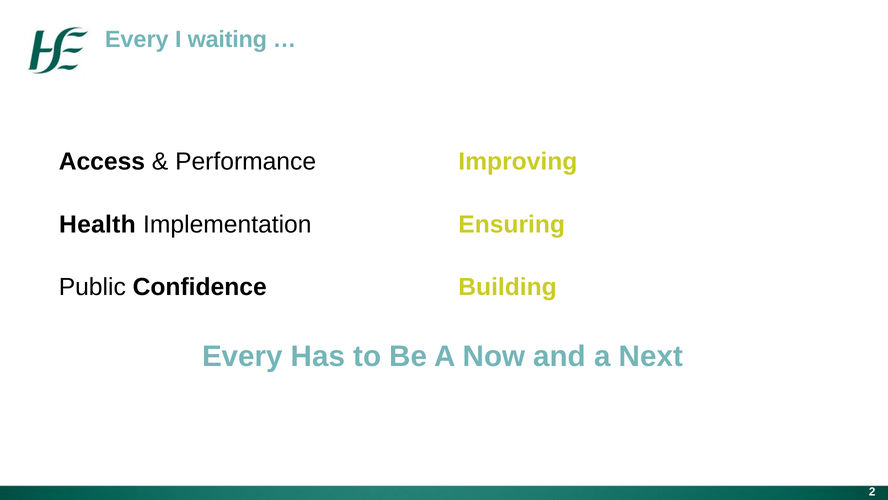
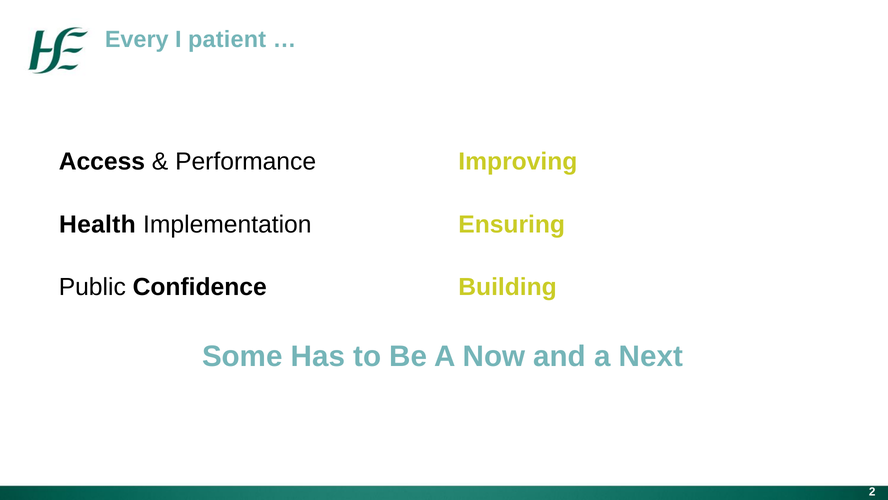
waiting: waiting -> patient
Every at (242, 356): Every -> Some
